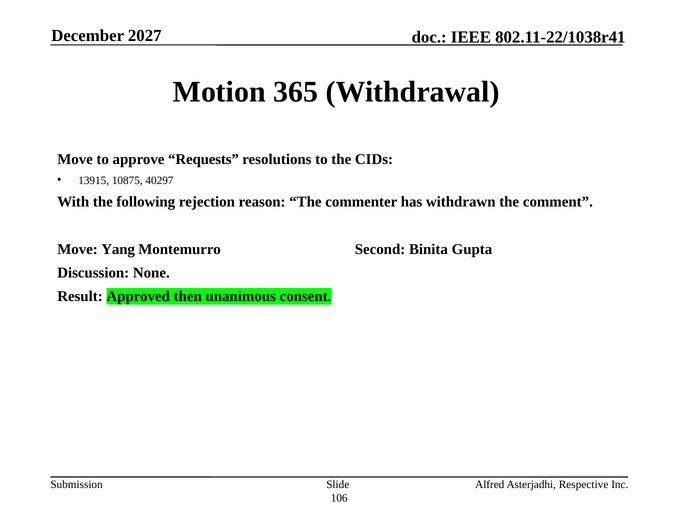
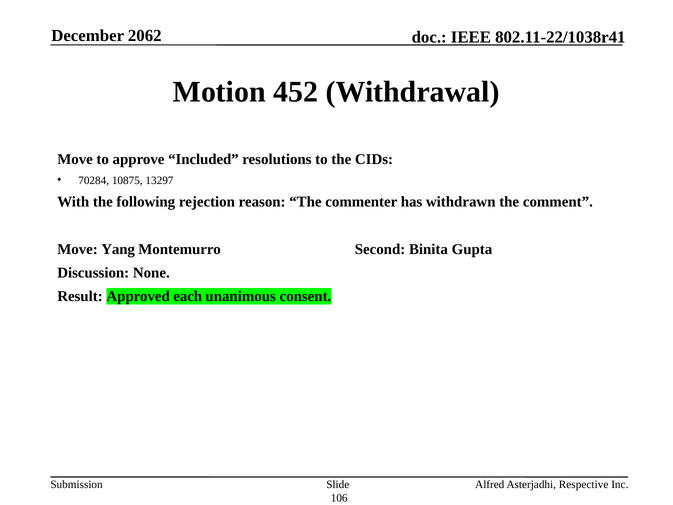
2027: 2027 -> 2062
365: 365 -> 452
Requests: Requests -> Included
13915: 13915 -> 70284
40297: 40297 -> 13297
then: then -> each
